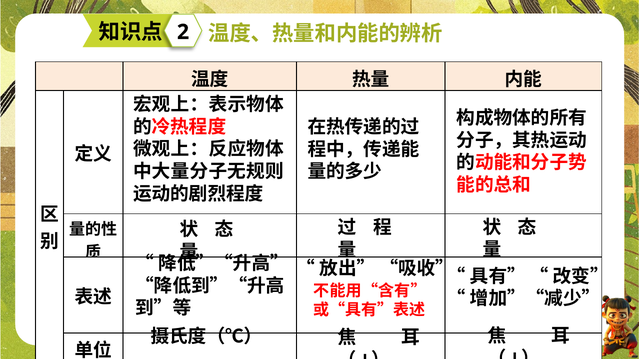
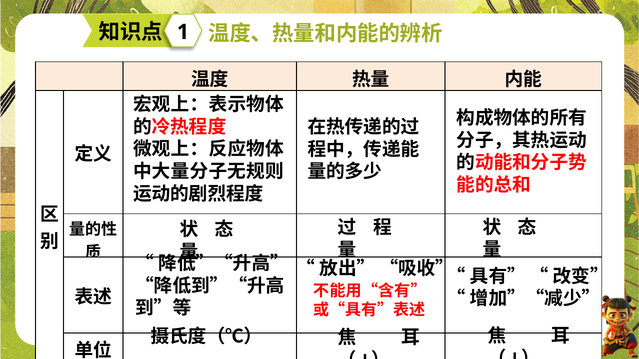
2: 2 -> 1
